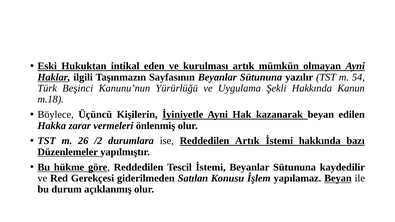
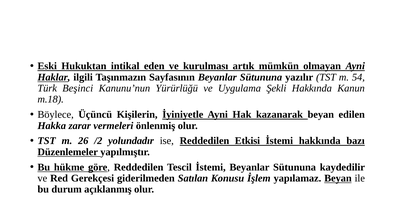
durumlara: durumlara -> yolundadır
Reddedilen Artık: Artık -> Etkisi
